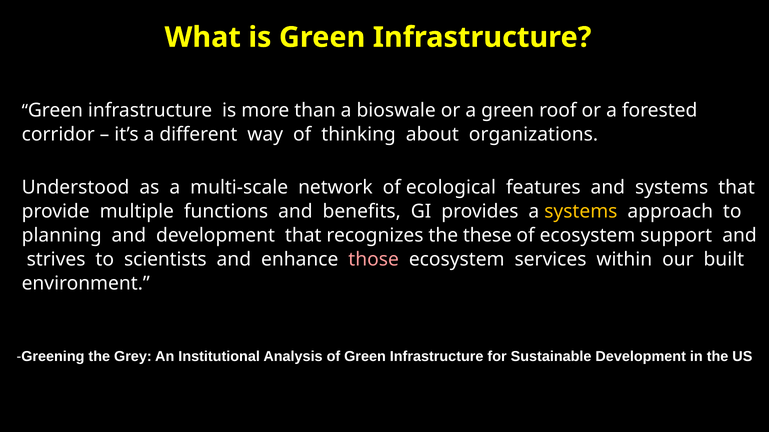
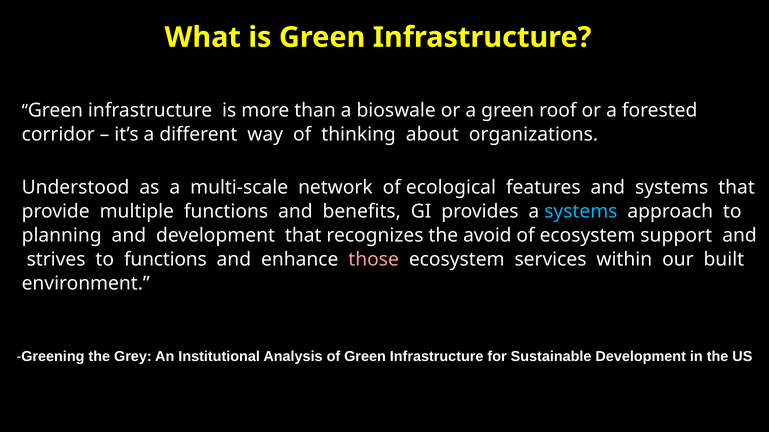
systems at (581, 212) colour: yellow -> light blue
these: these -> avoid
to scientists: scientists -> functions
